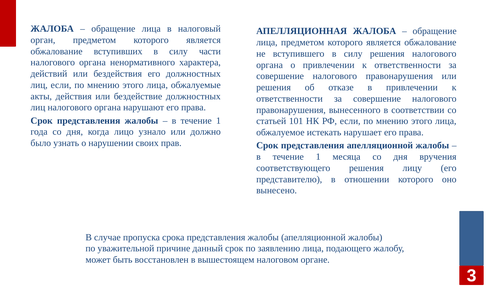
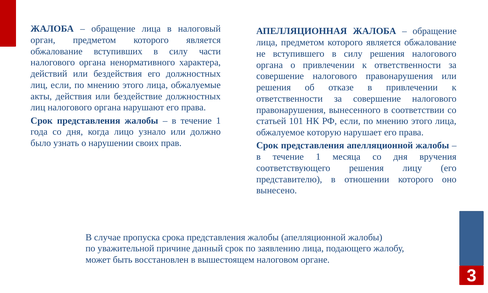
истекать: истекать -> которую
